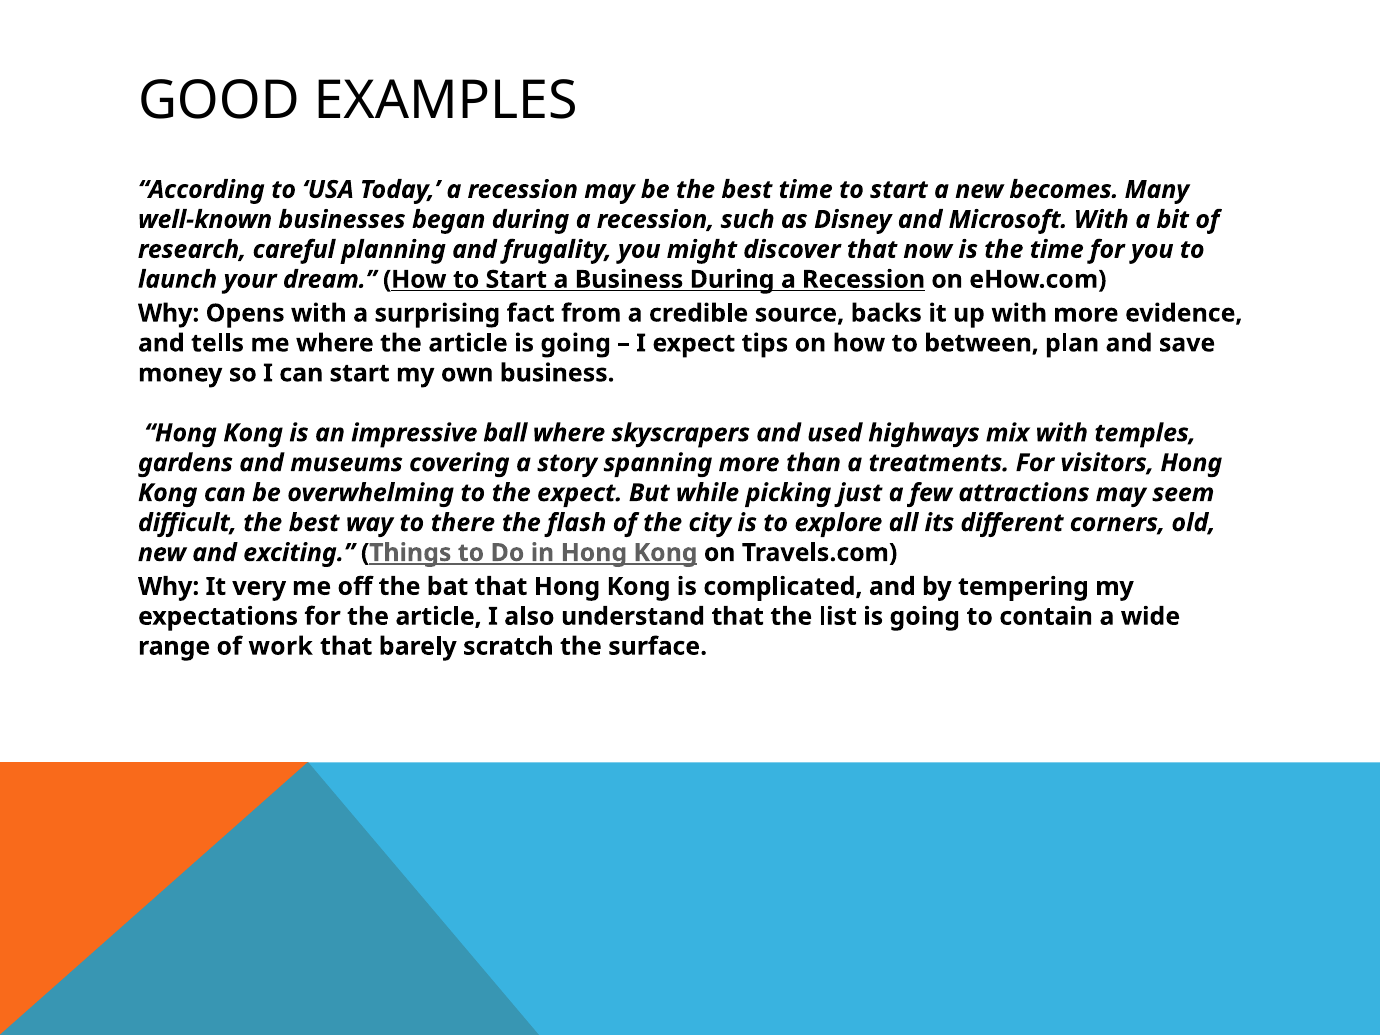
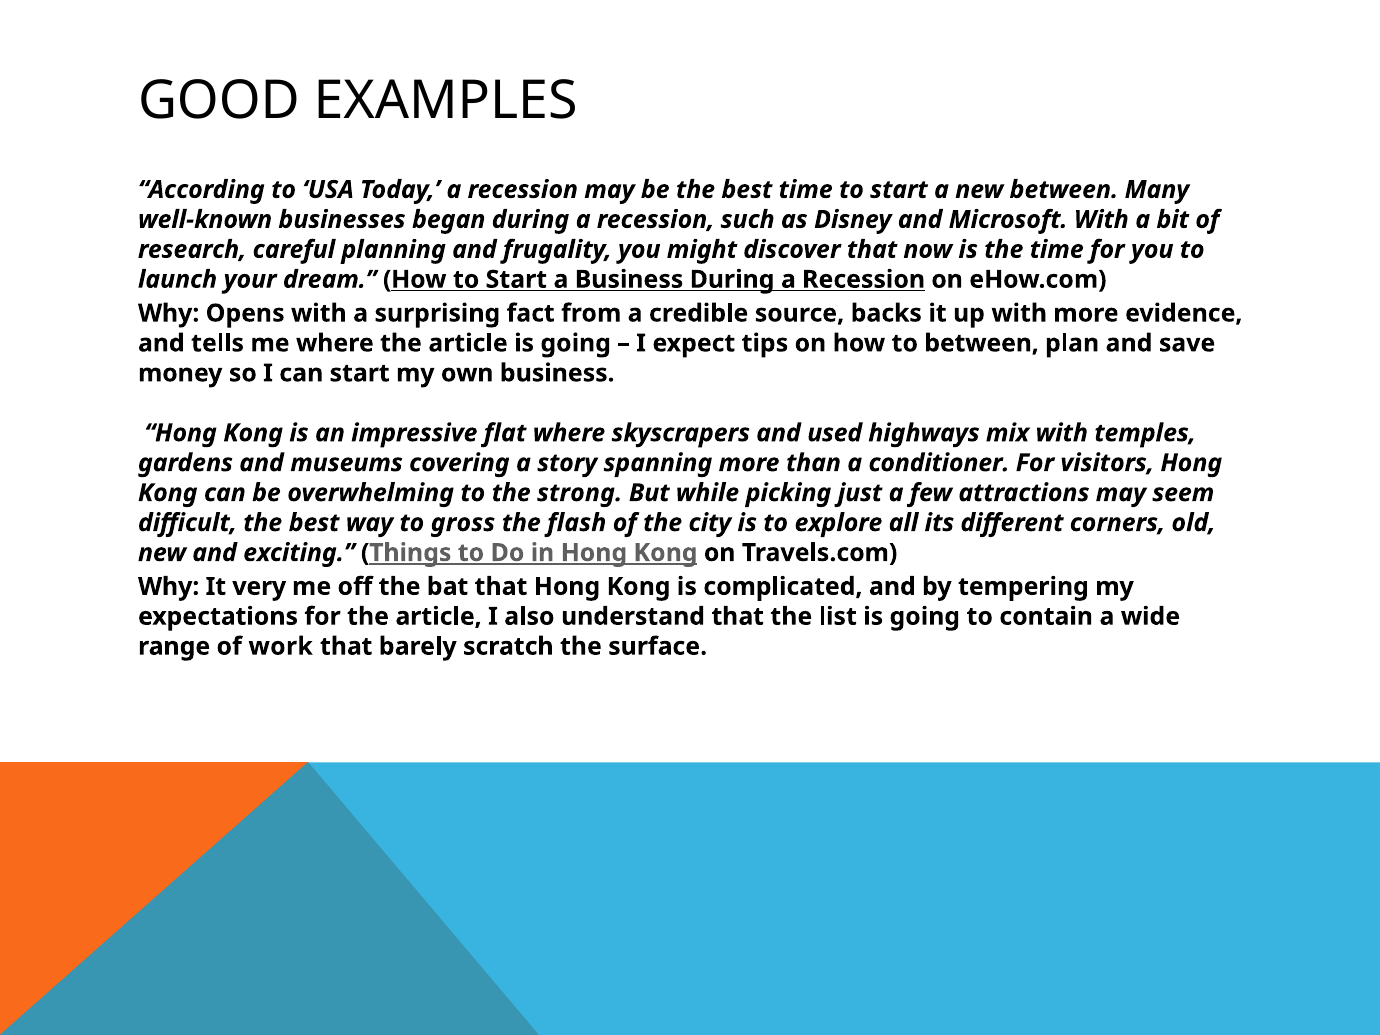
new becomes: becomes -> between
ball: ball -> flat
treatments: treatments -> conditioner
the expect: expect -> strong
there: there -> gross
